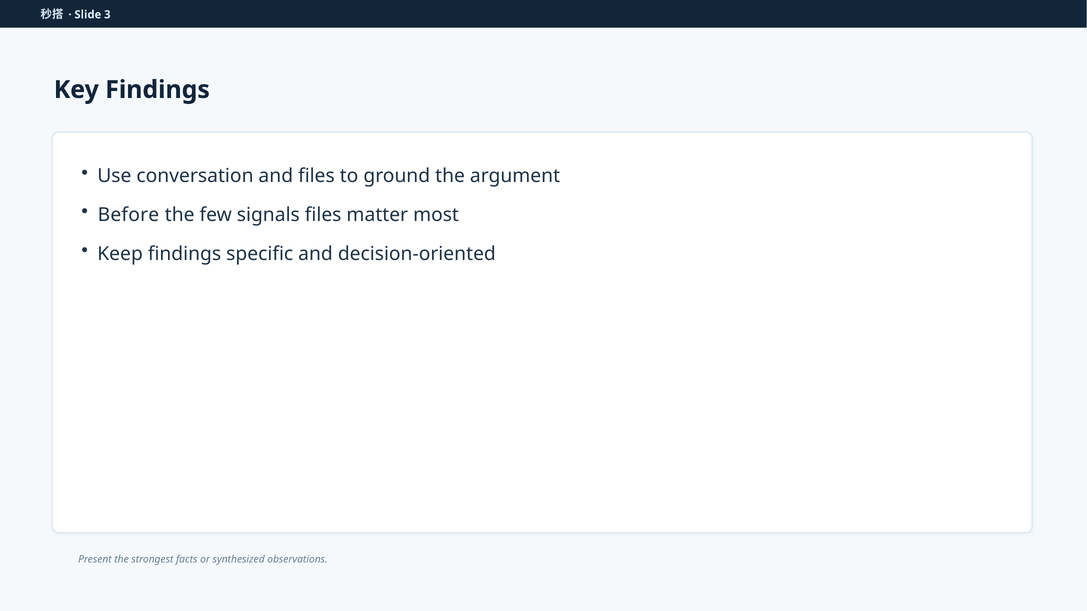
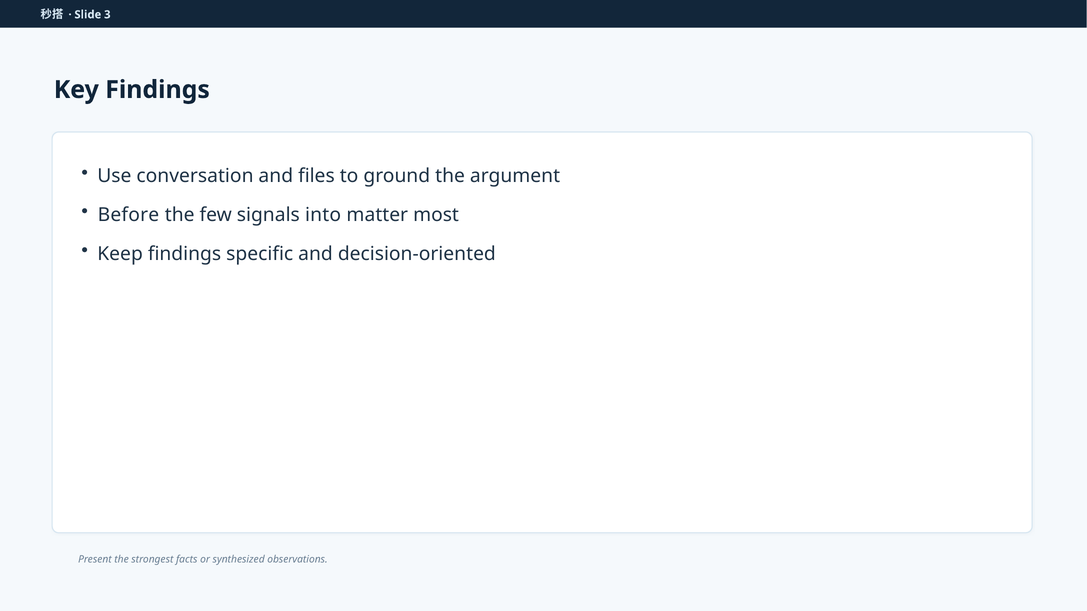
signals files: files -> into
